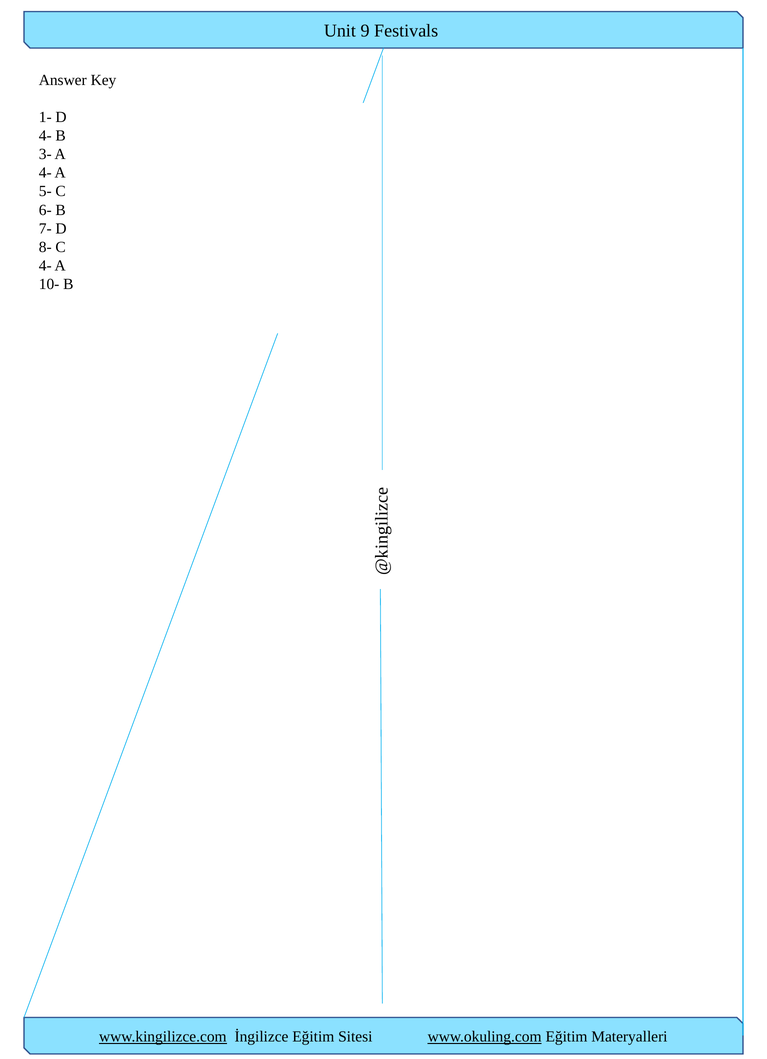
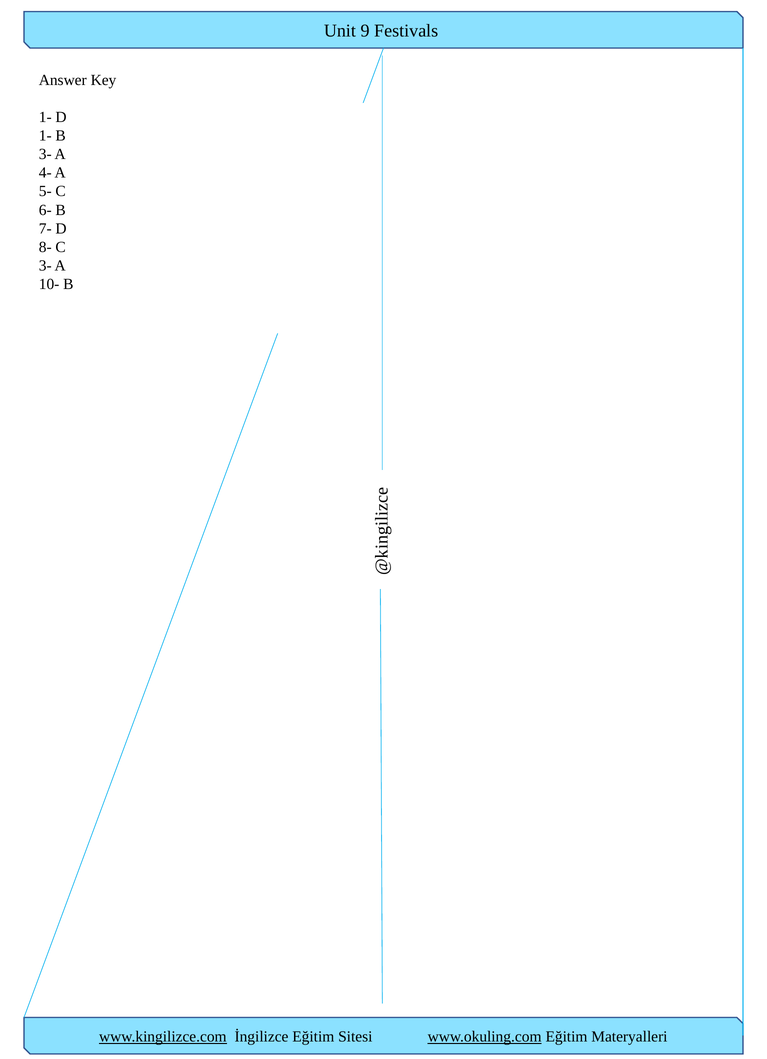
4- at (45, 136): 4- -> 1-
4- at (45, 266): 4- -> 3-
